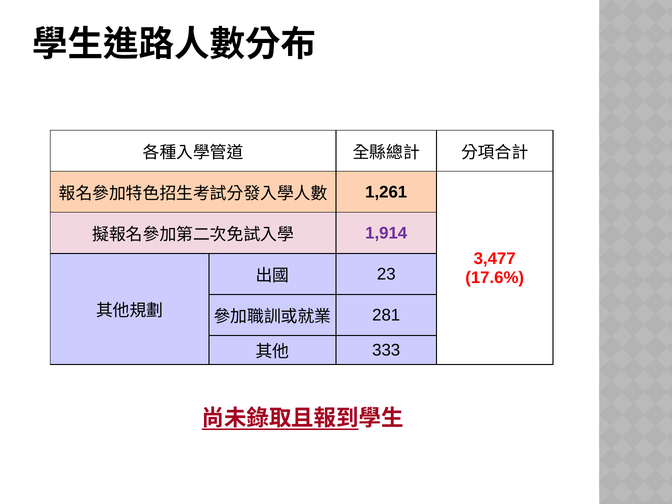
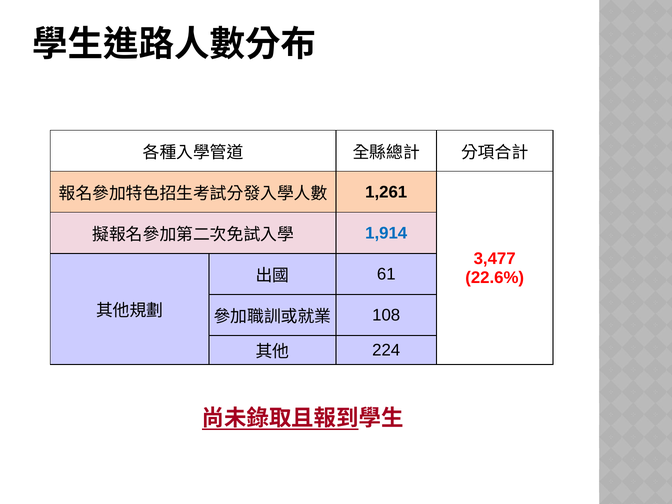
1,914 colour: purple -> blue
23: 23 -> 61
17.6%: 17.6% -> 22.6%
281: 281 -> 108
333: 333 -> 224
